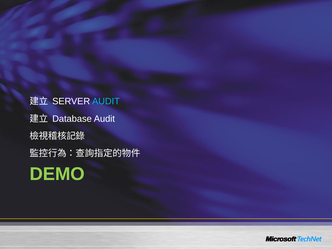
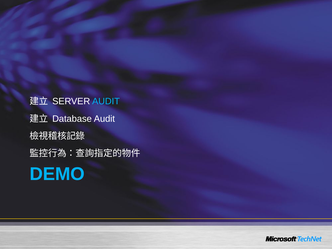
DEMO colour: light green -> light blue
